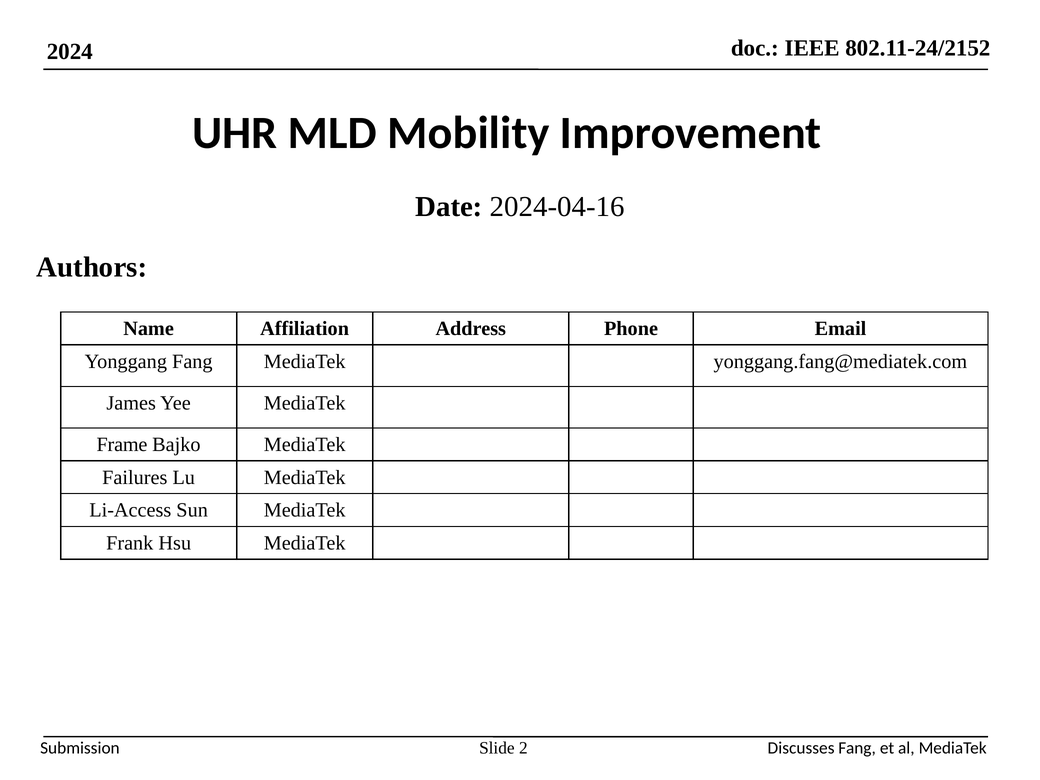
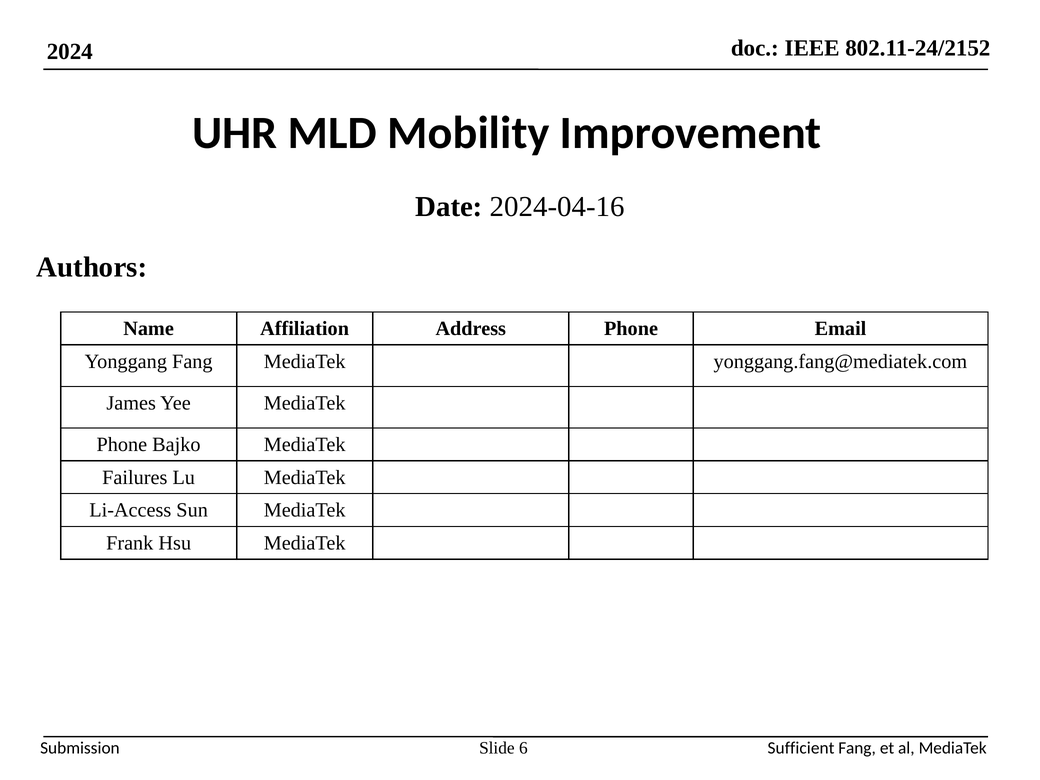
Frame at (122, 445): Frame -> Phone
2: 2 -> 6
Discusses: Discusses -> Sufficient
